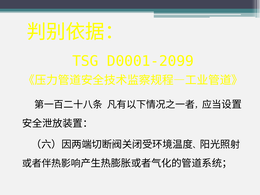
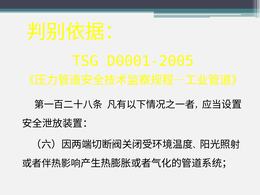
D0001-2099: D0001-2099 -> D0001-2005
